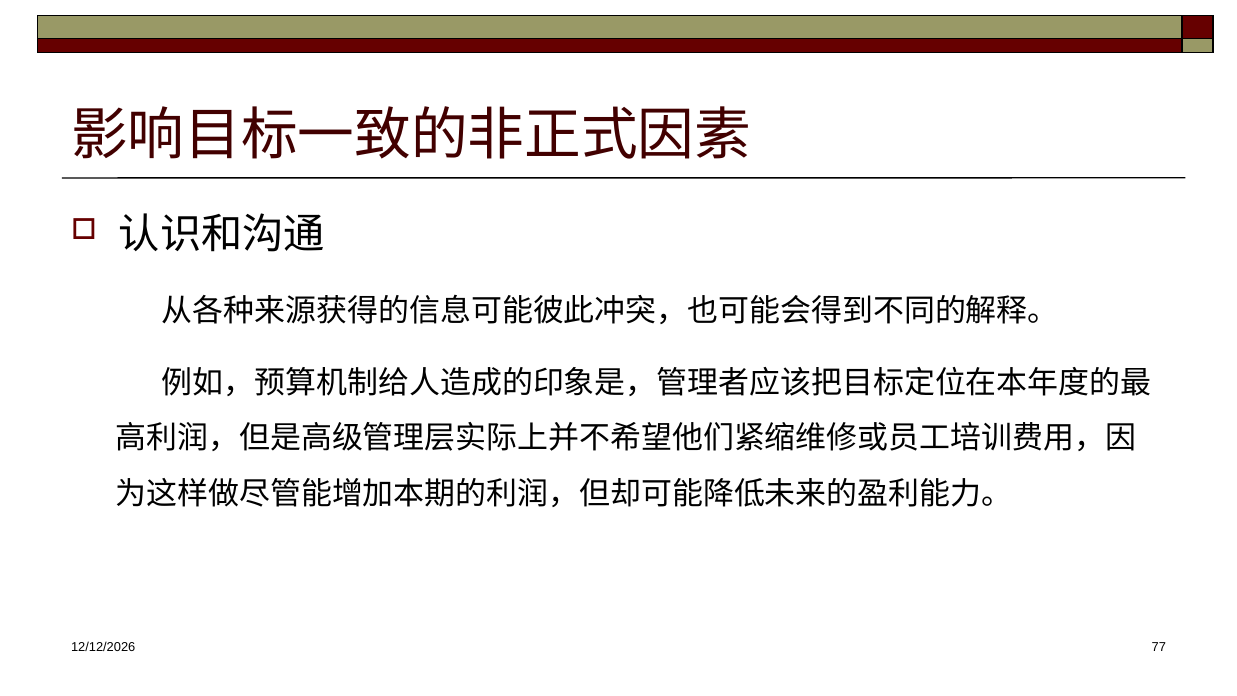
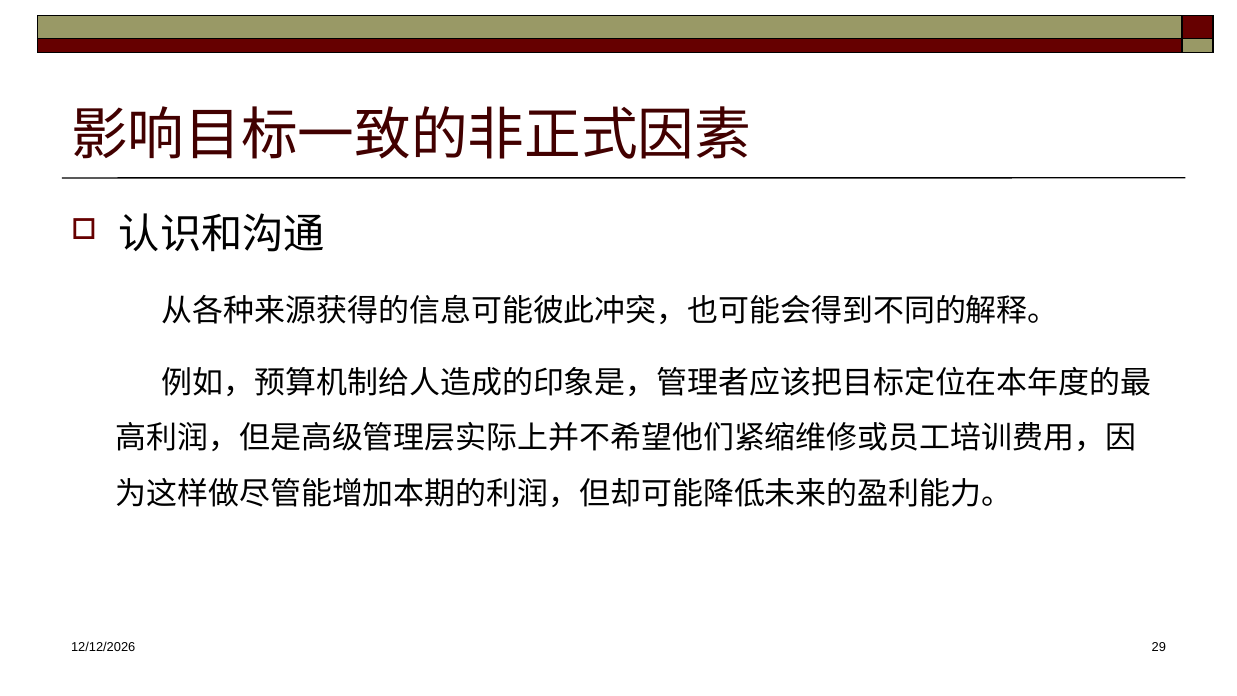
77: 77 -> 29
